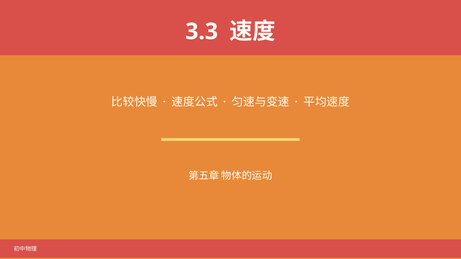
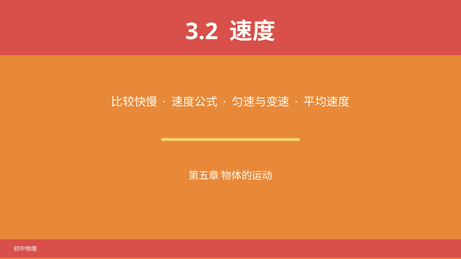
3.3: 3.3 -> 3.2
